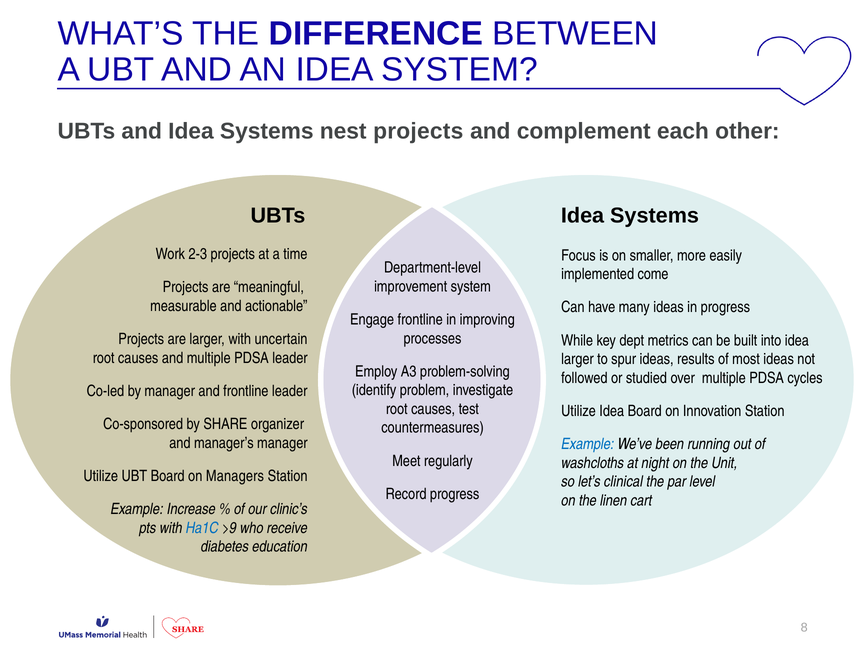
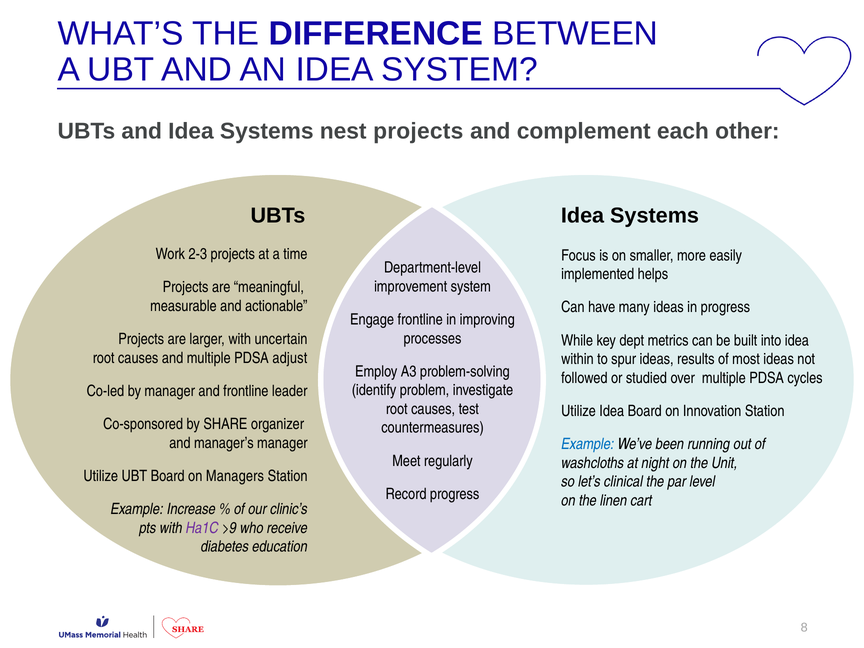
come: come -> helps
PDSA leader: leader -> adjust
larger at (577, 359): larger -> within
Ha1C colour: blue -> purple
